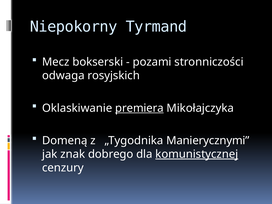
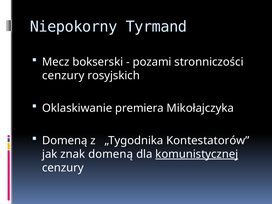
odwaga at (63, 76): odwaga -> cenzury
premiera underline: present -> none
Manierycznymi: Manierycznymi -> Kontestatorów
znak dobrego: dobrego -> domeną
